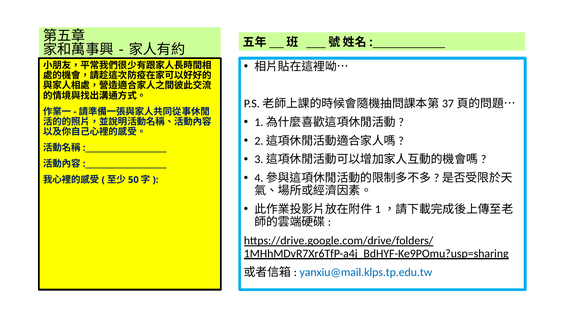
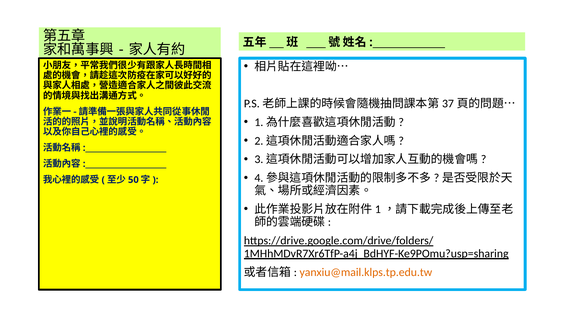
yanxiu@mail.klps.tp.edu.tw colour: blue -> orange
